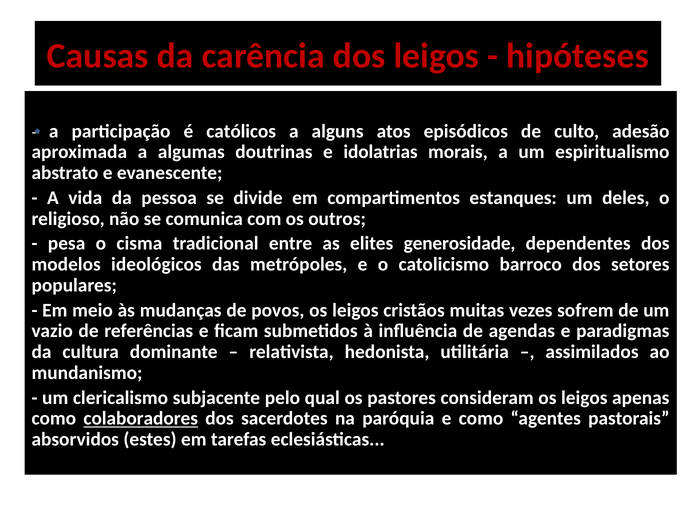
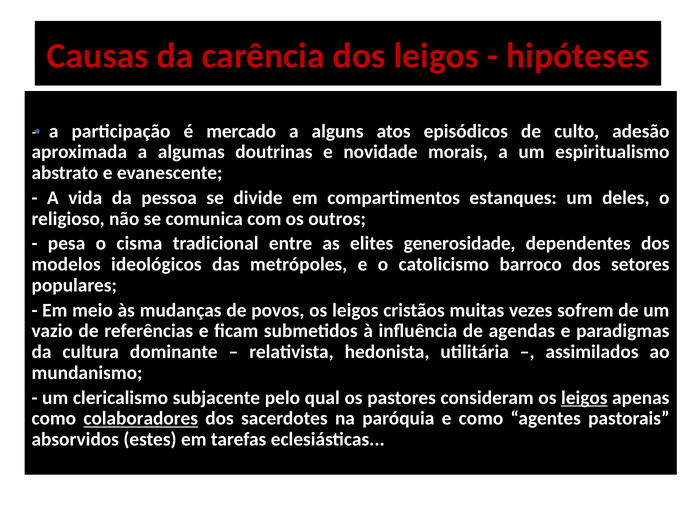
católicos: católicos -> mercado
idolatrias: idolatrias -> novidade
leigos at (584, 398) underline: none -> present
